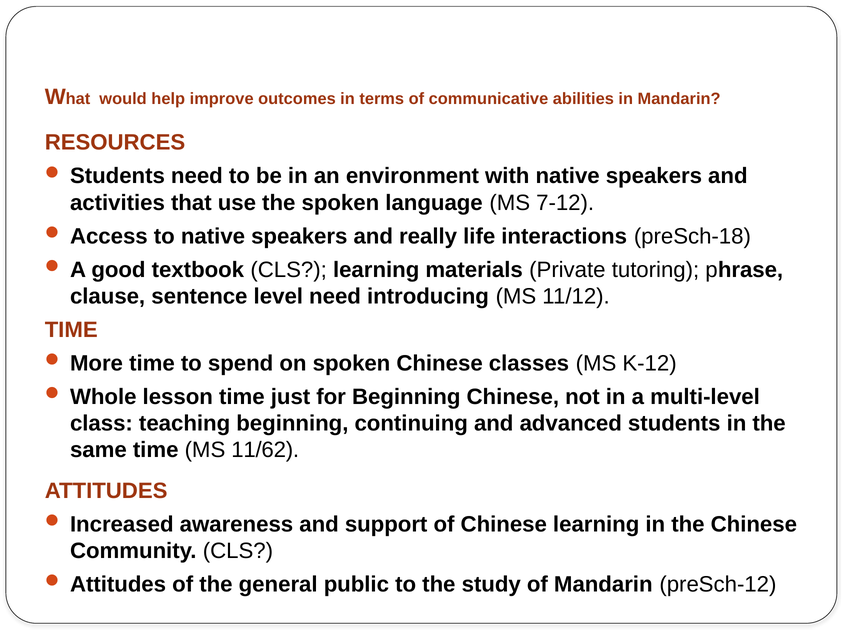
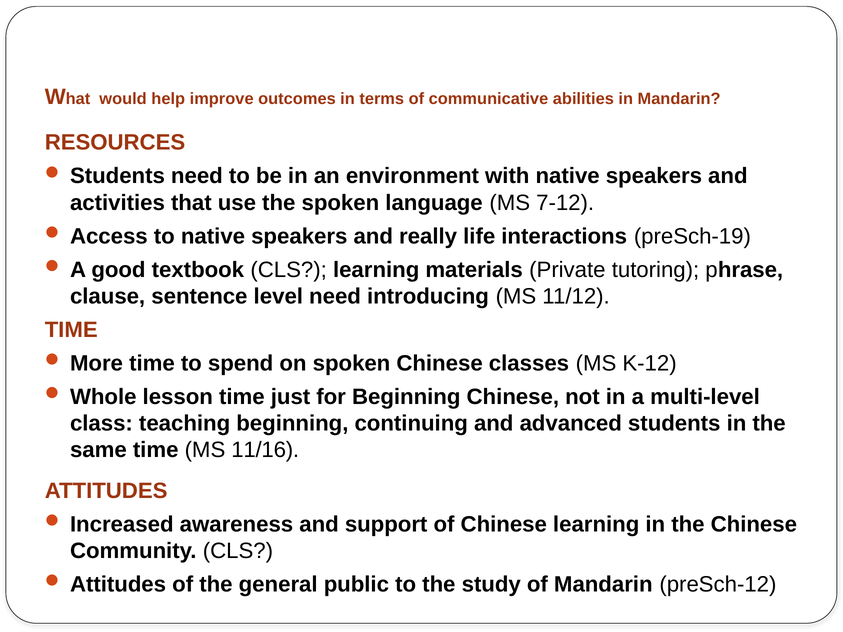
preSch-18: preSch-18 -> preSch-19
11/62: 11/62 -> 11/16
